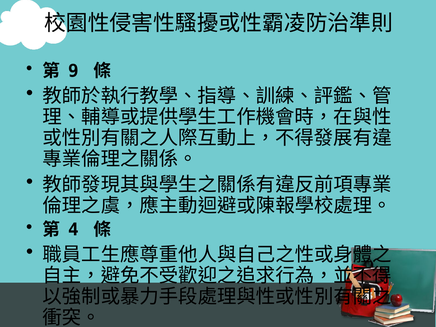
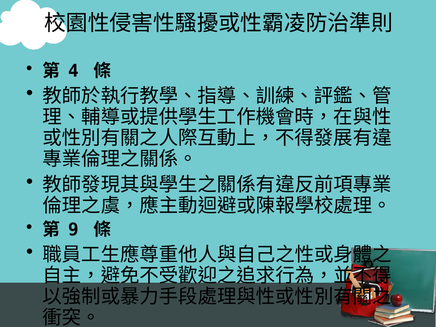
9: 9 -> 4
4: 4 -> 9
